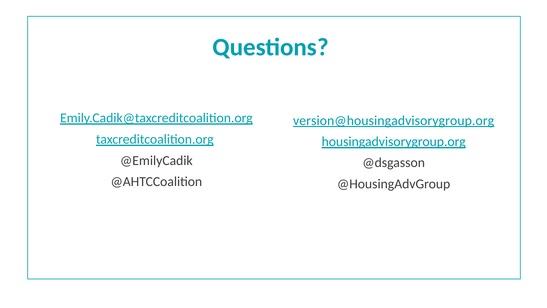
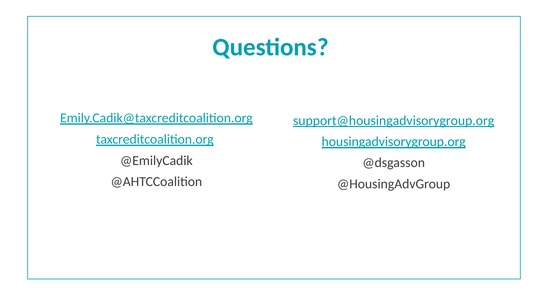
version@housingadvisorygroup.org: version@housingadvisorygroup.org -> support@housingadvisorygroup.org
